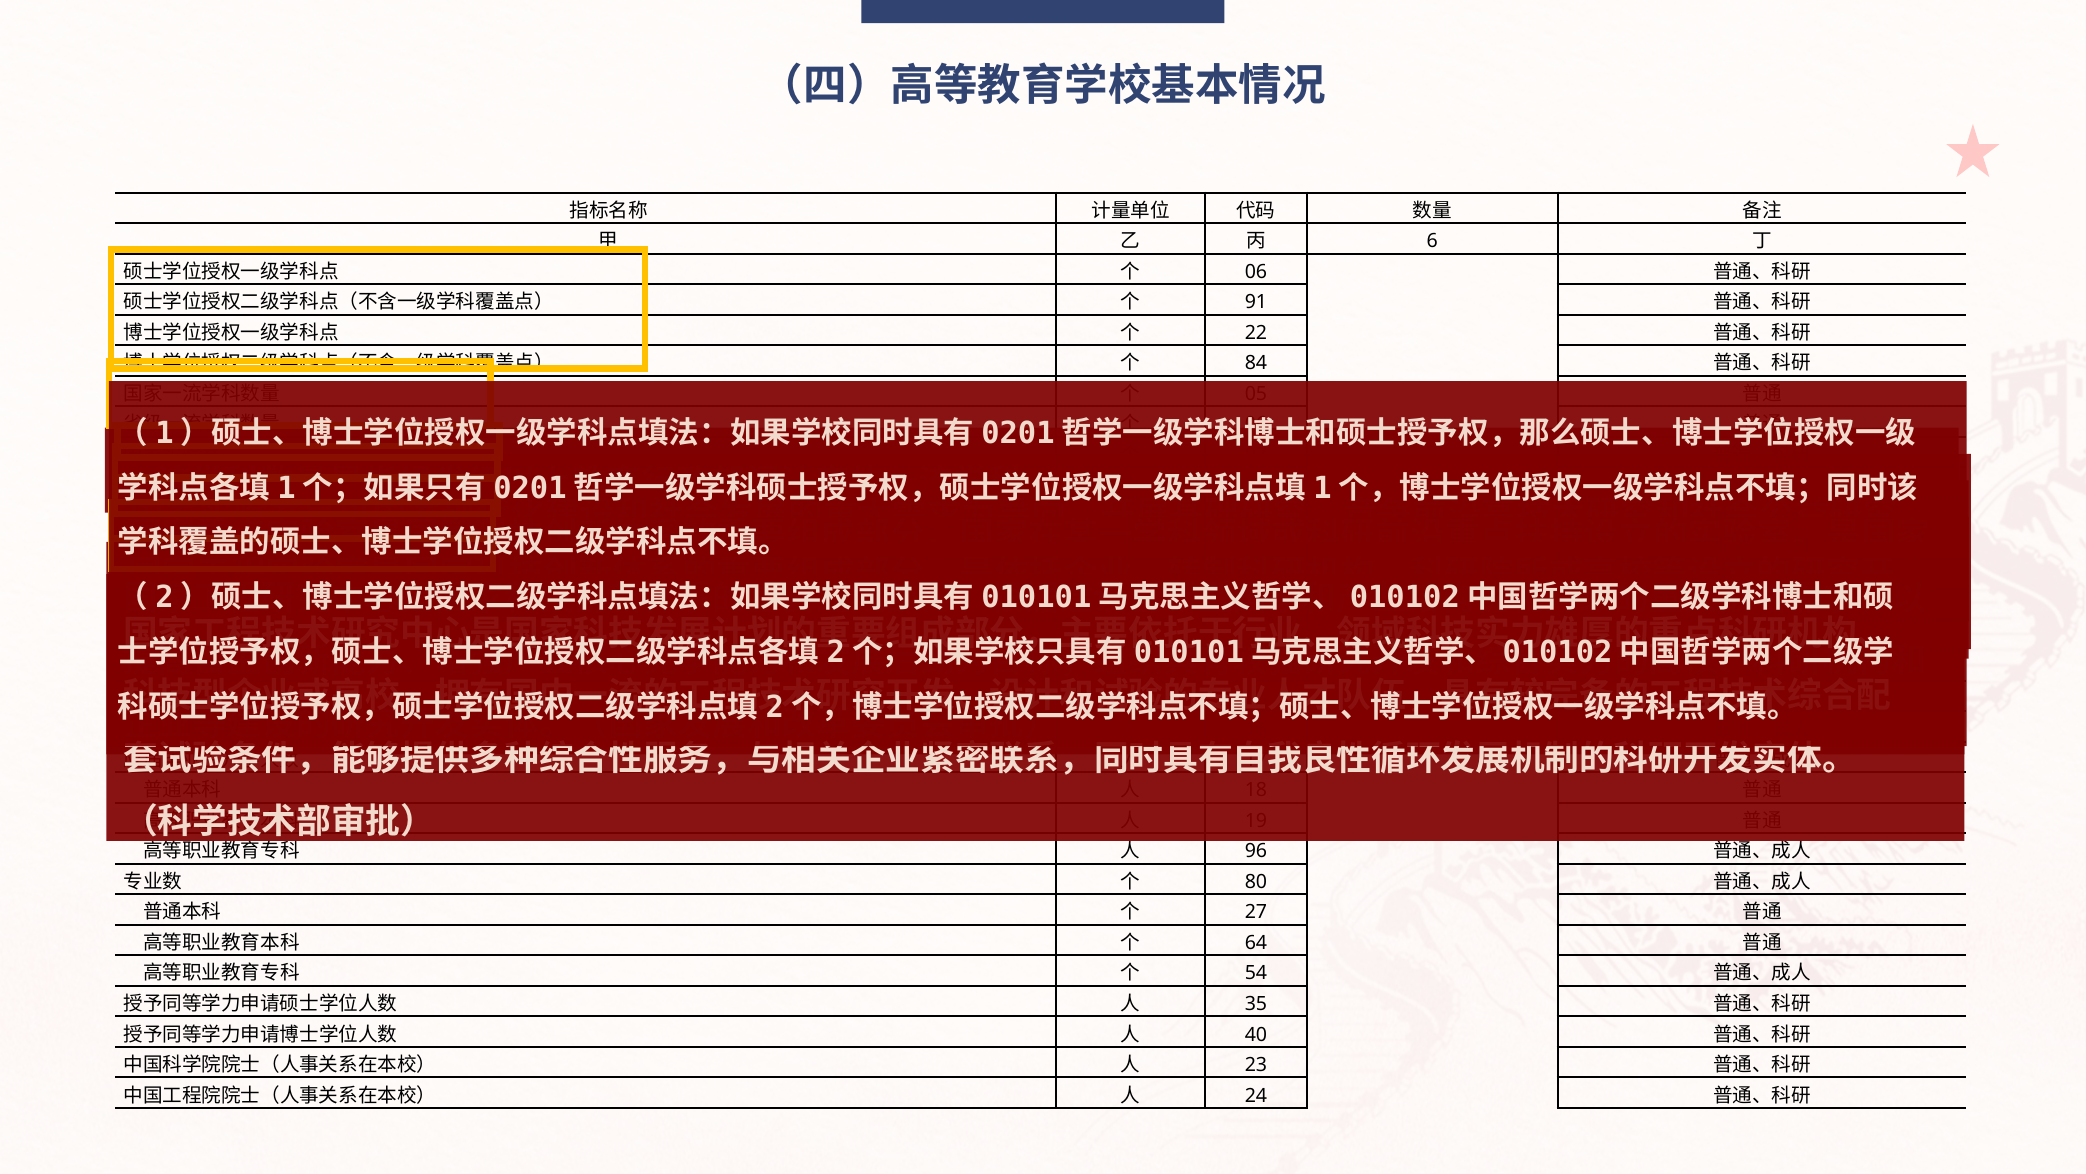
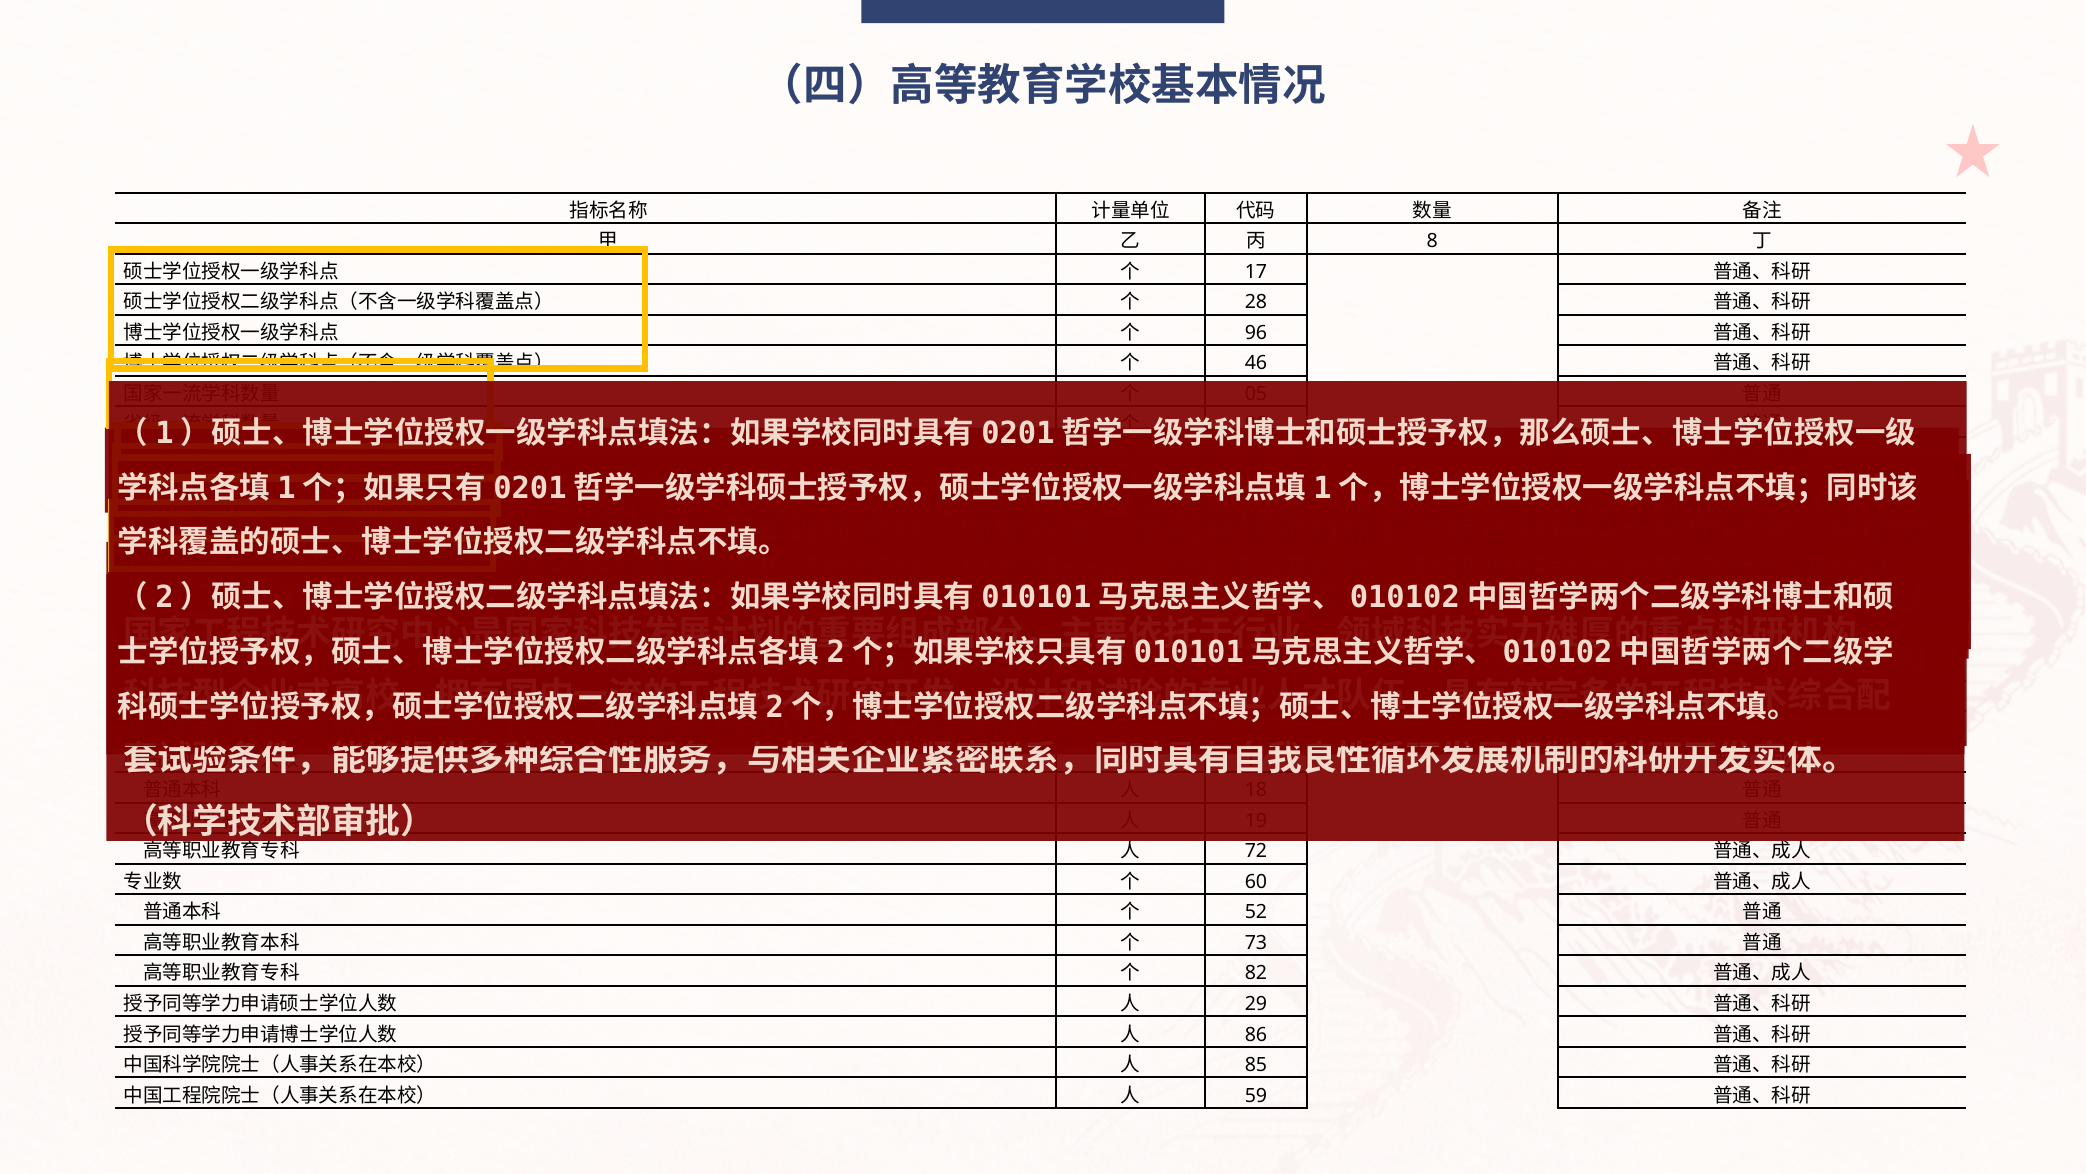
6: 6 -> 8
06 at (1256, 272): 06 -> 17
91: 91 -> 28
22: 22 -> 96
84: 84 -> 46
96: 96 -> 72
80: 80 -> 60
27: 27 -> 52
64: 64 -> 73
54: 54 -> 82
35: 35 -> 29
40: 40 -> 86
23: 23 -> 85
24: 24 -> 59
